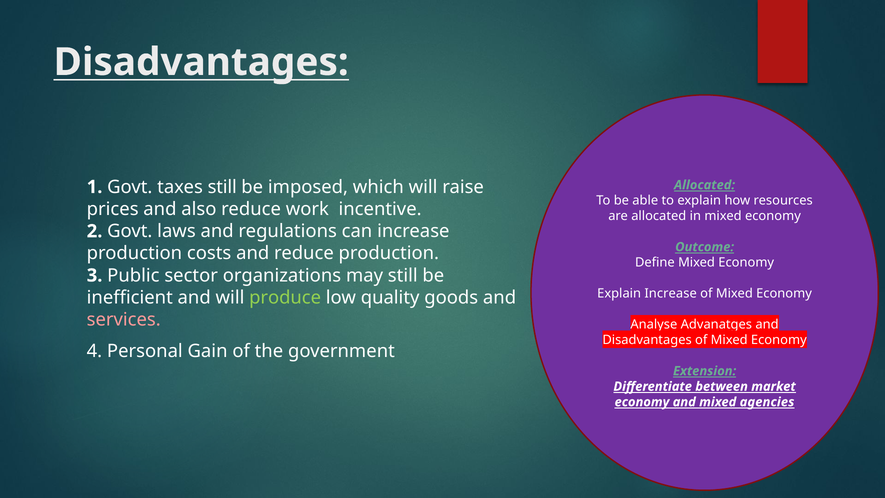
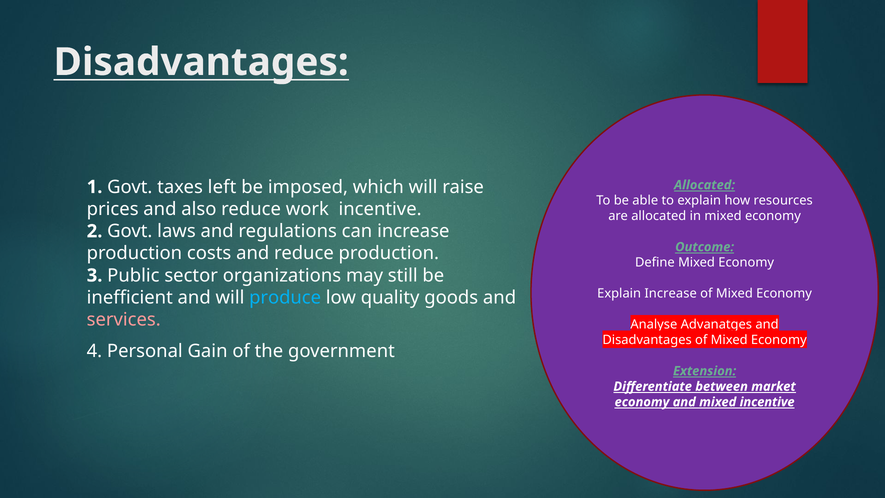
taxes still: still -> left
produce colour: light green -> light blue
mixed agencies: agencies -> incentive
